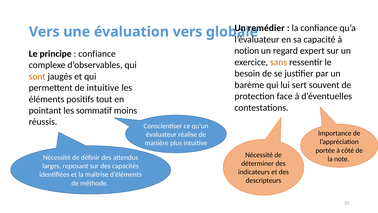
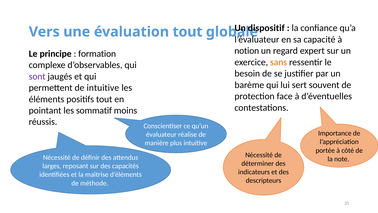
remédier: remédier -> dispositif
évaluation vers: vers -> tout
confiance at (97, 54): confiance -> formation
sont colour: orange -> purple
